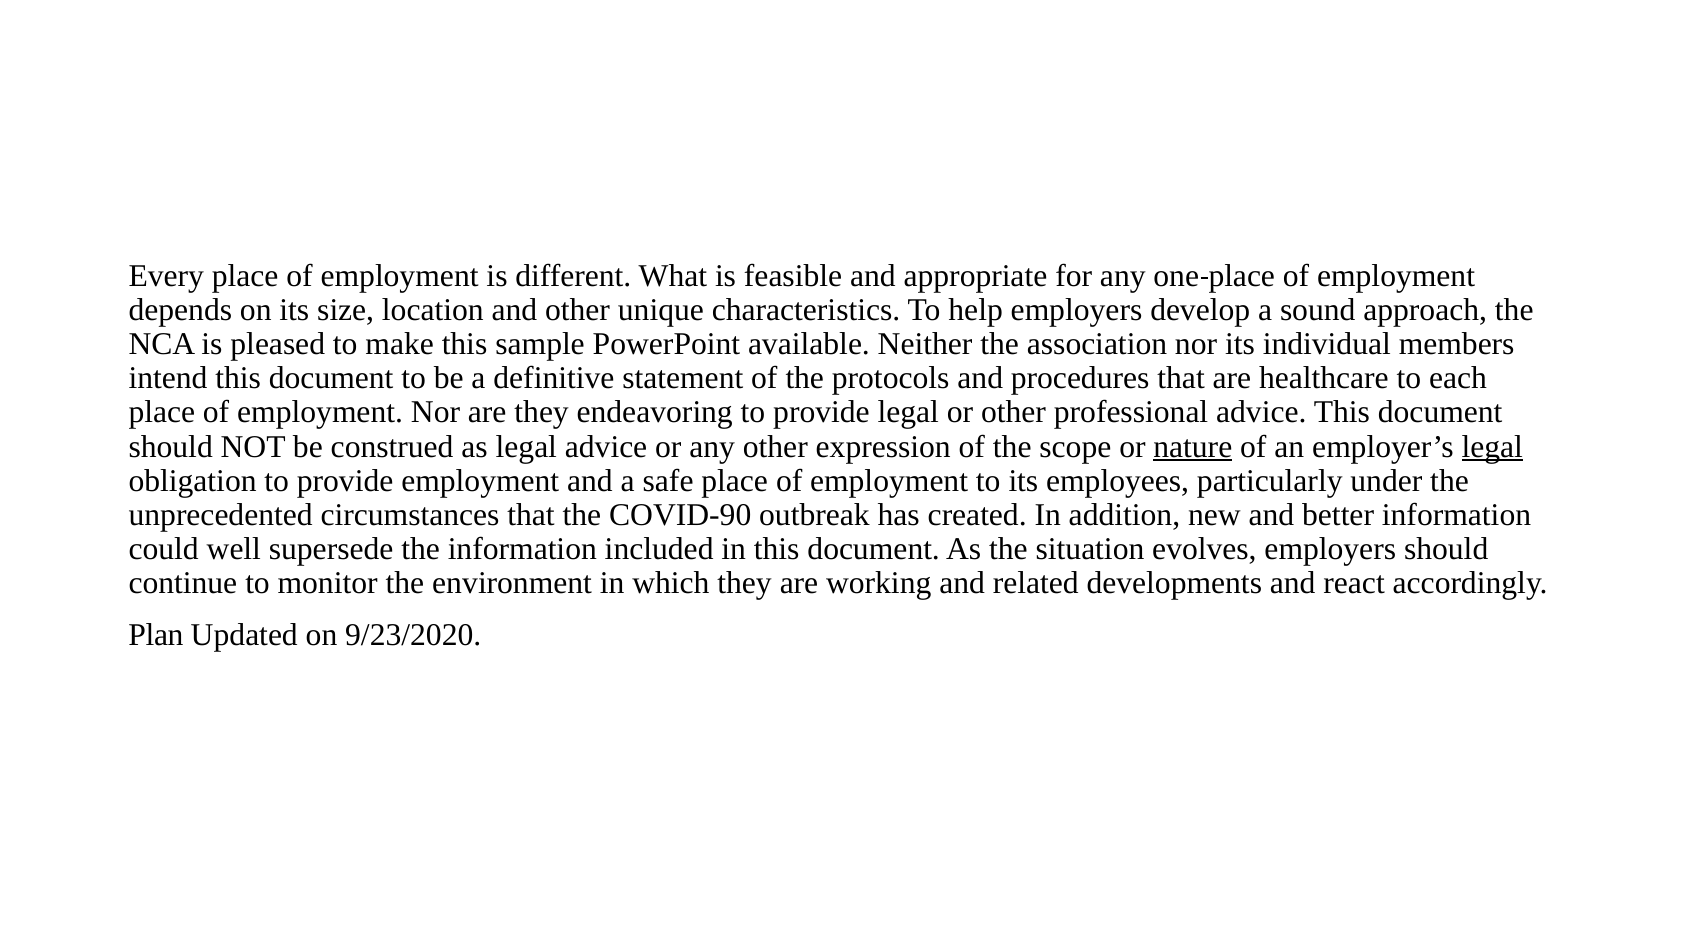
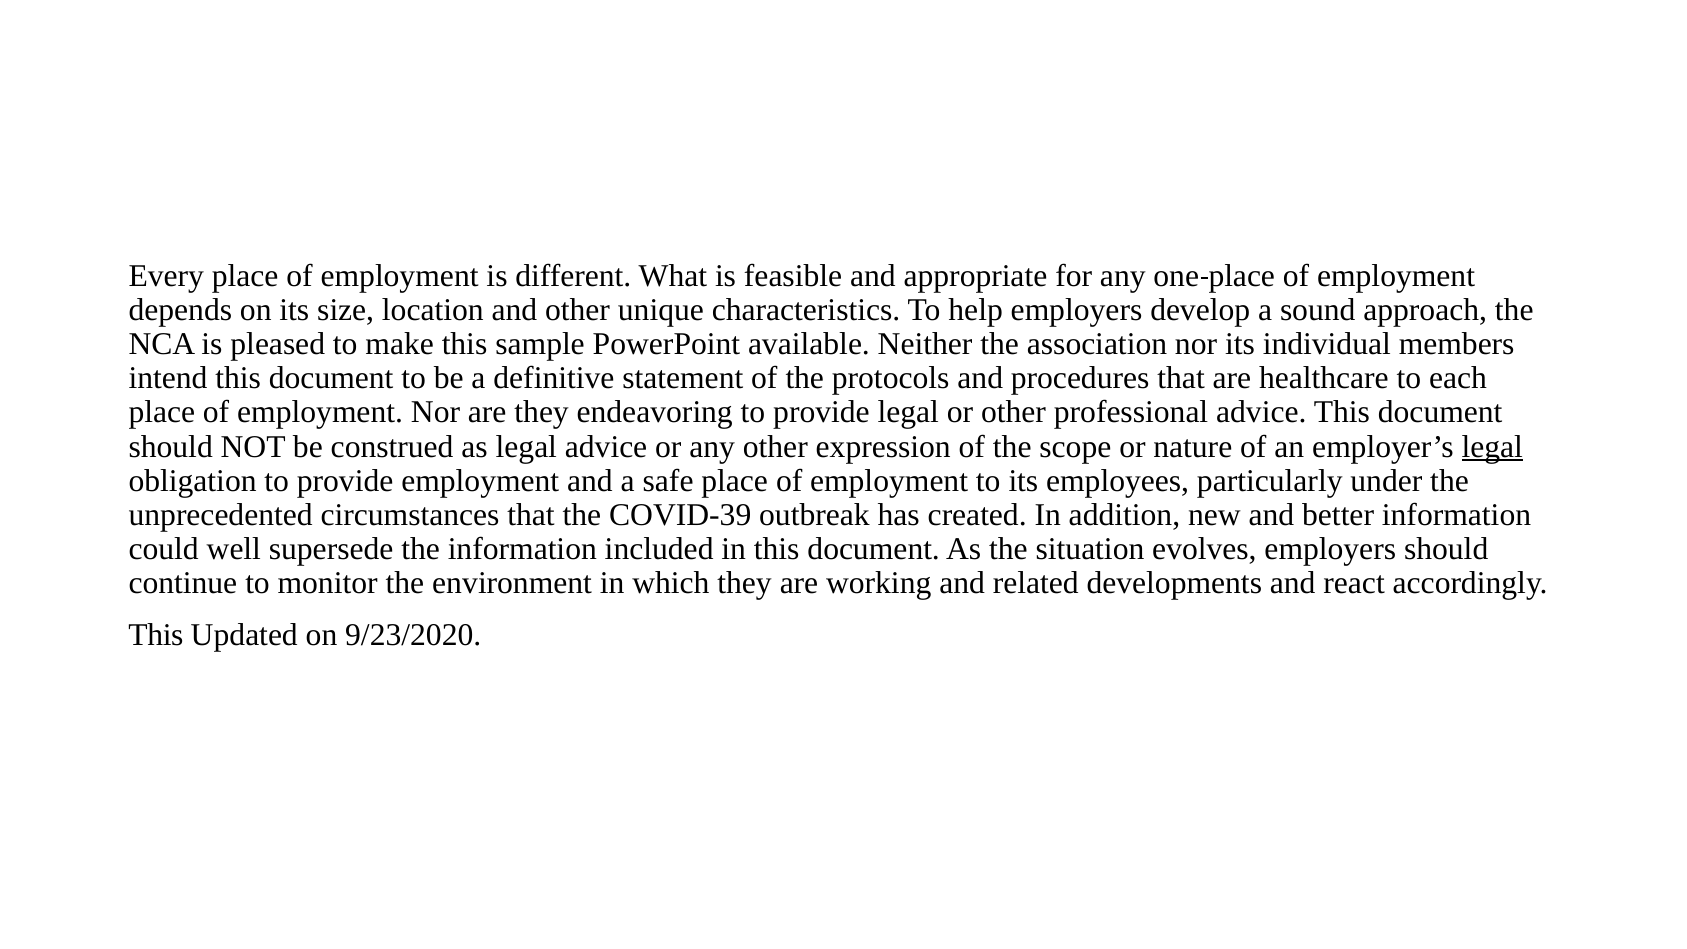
nature underline: present -> none
COVID-90: COVID-90 -> COVID-39
Plan at (156, 635): Plan -> This
